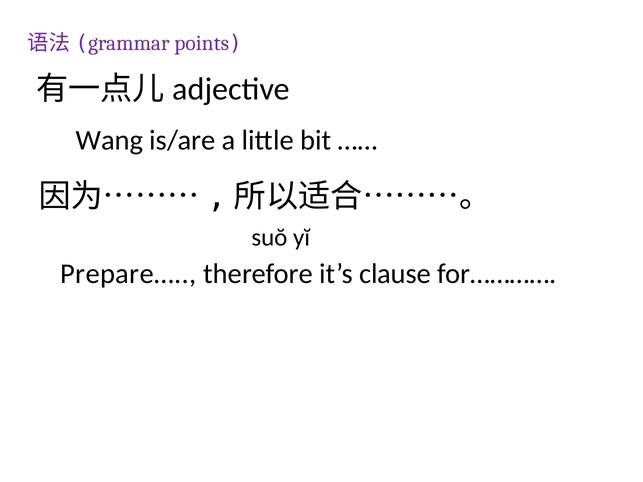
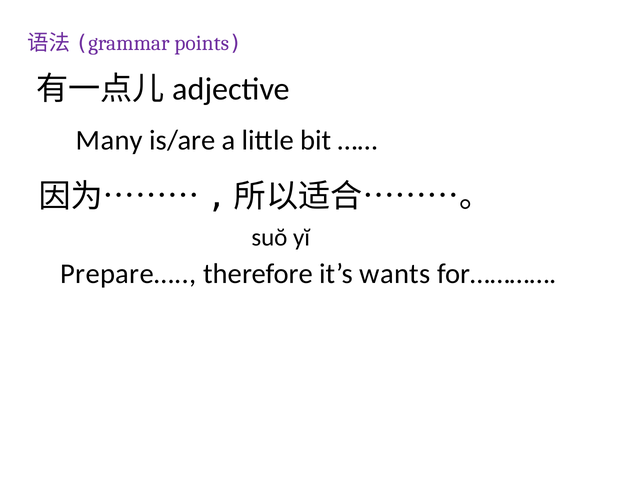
Wang: Wang -> Many
clause: clause -> wants
